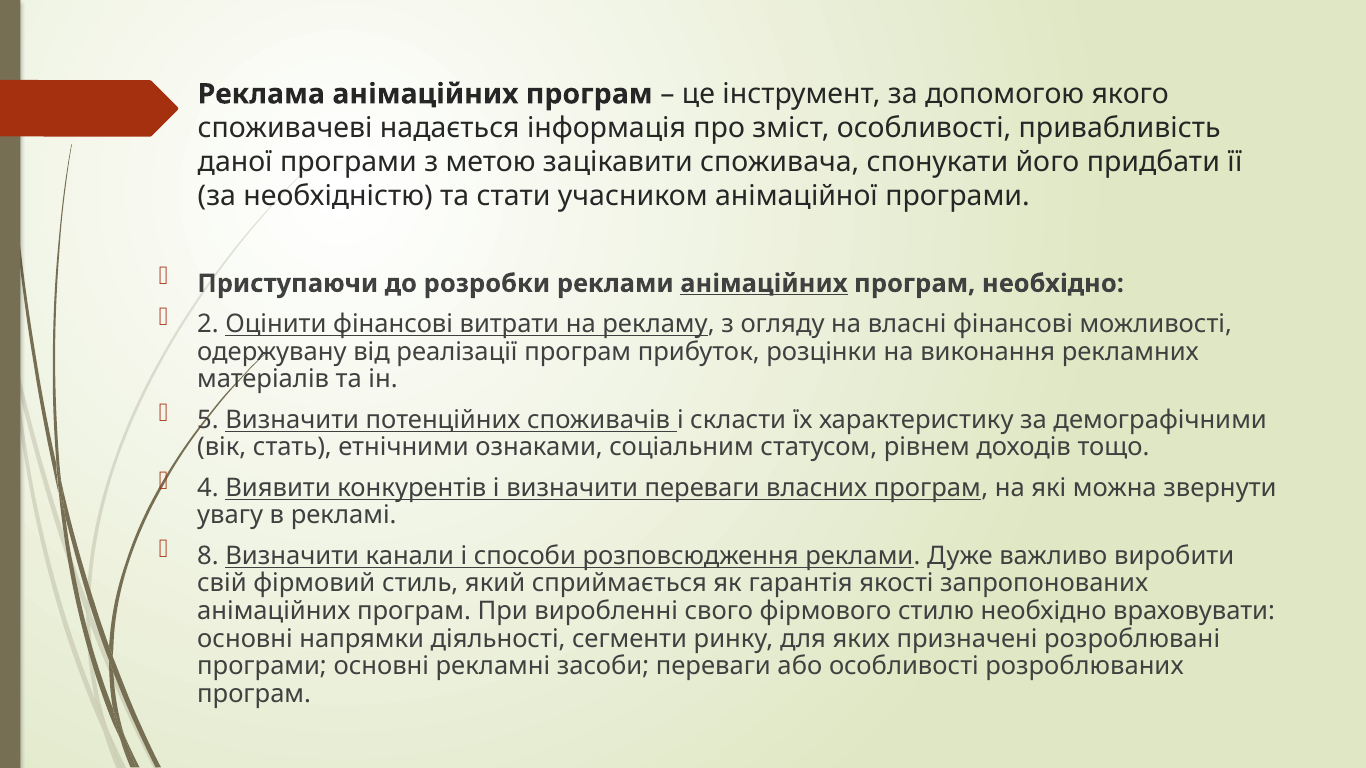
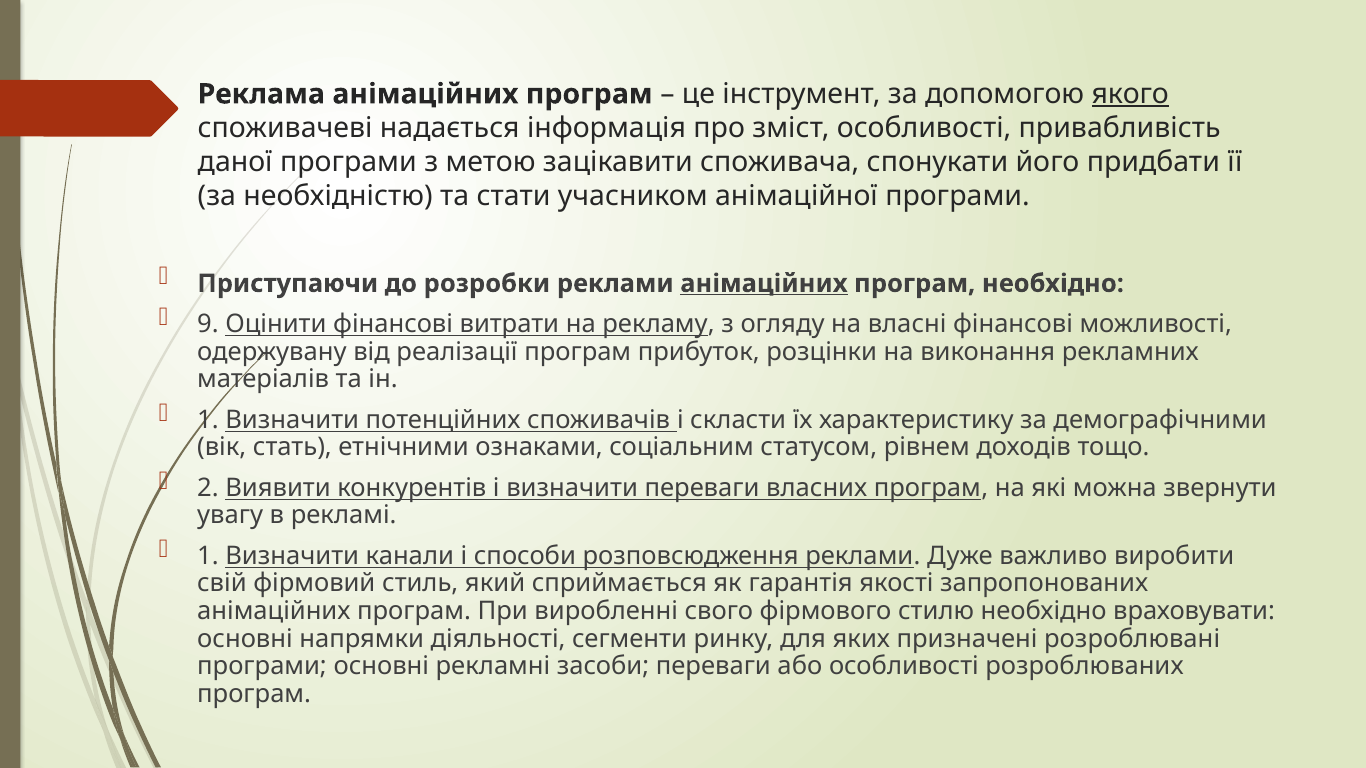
якого underline: none -> present
2: 2 -> 9
5 at (208, 420): 5 -> 1
4: 4 -> 2
8 at (208, 556): 8 -> 1
